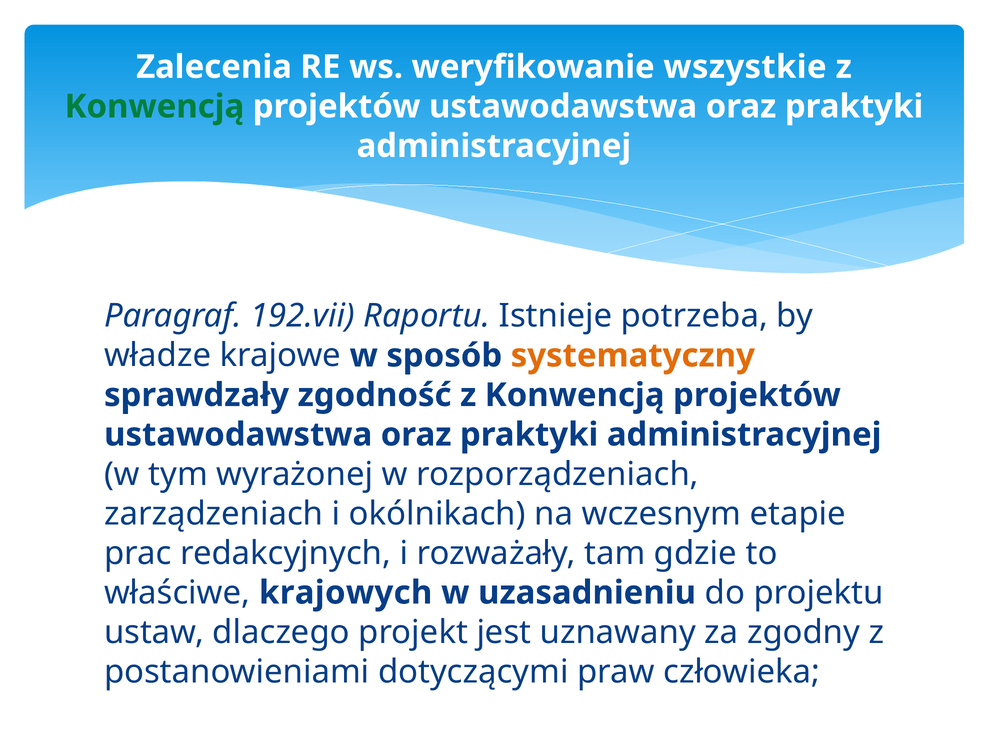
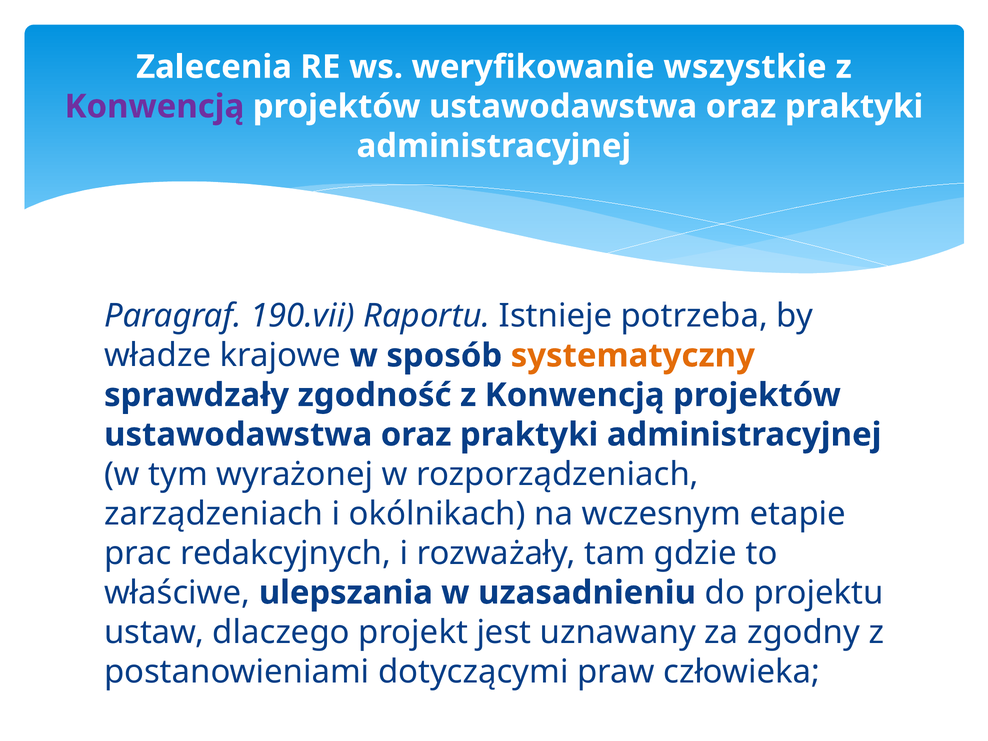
Konwencją at (154, 107) colour: green -> purple
192.vii: 192.vii -> 190.vii
krajowych: krajowych -> ulepszania
